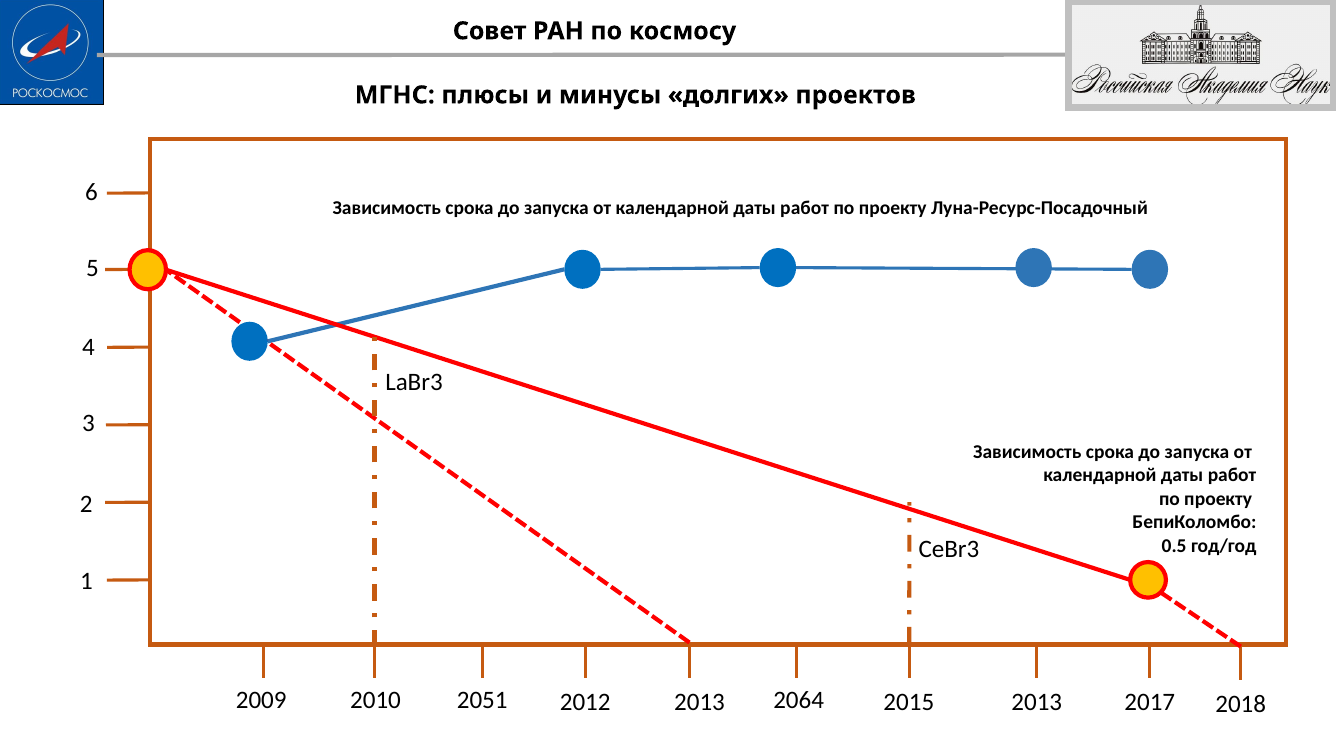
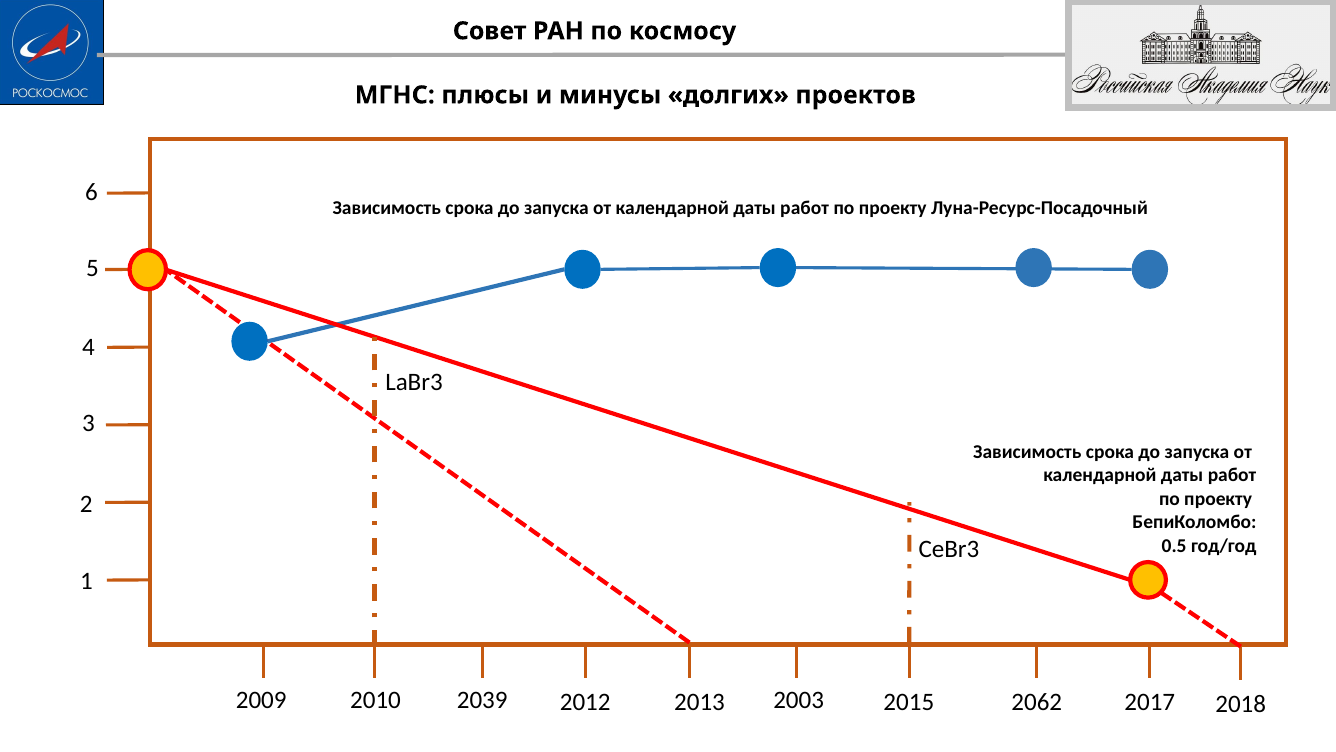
2051: 2051 -> 2039
2064: 2064 -> 2003
2015 2013: 2013 -> 2062
